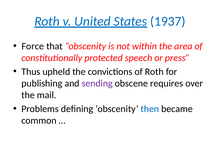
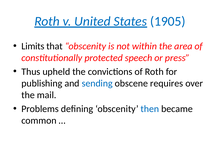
1937: 1937 -> 1905
Force: Force -> Limits
sending colour: purple -> blue
